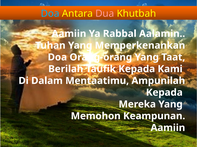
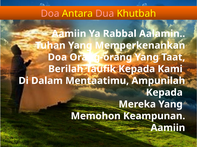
Doa at (50, 14) colour: light blue -> pink
